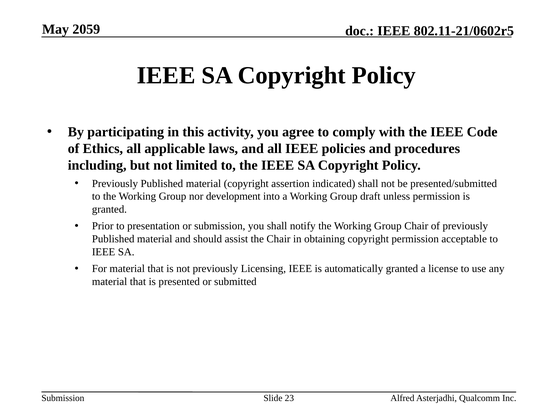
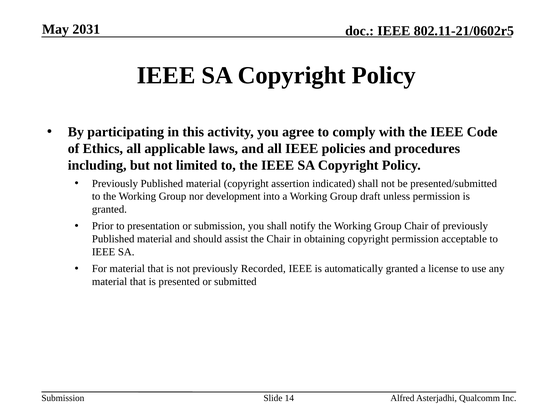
2059: 2059 -> 2031
Licensing: Licensing -> Recorded
23: 23 -> 14
